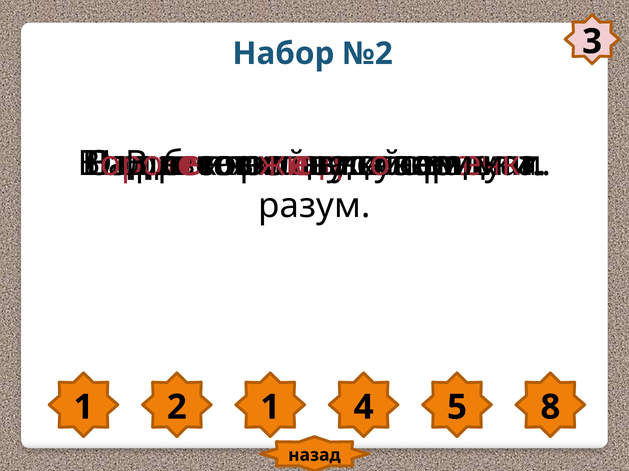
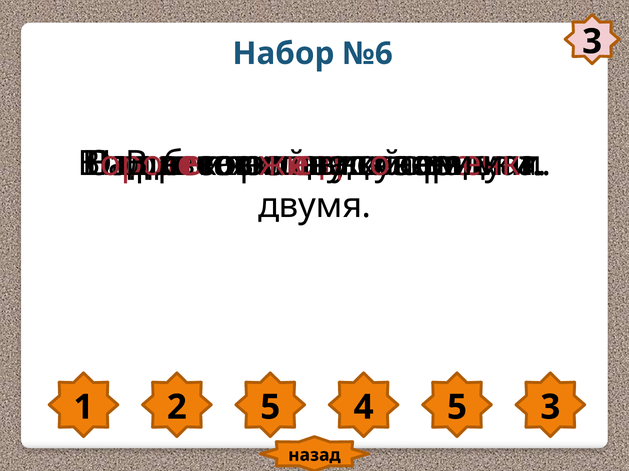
№2: №2 -> №6
разум: разум -> двумя
2 1: 1 -> 5
5 8: 8 -> 3
